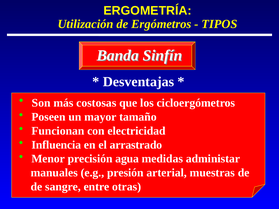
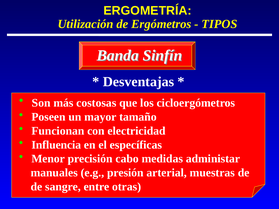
arrastrado: arrastrado -> específicas
agua: agua -> cabo
